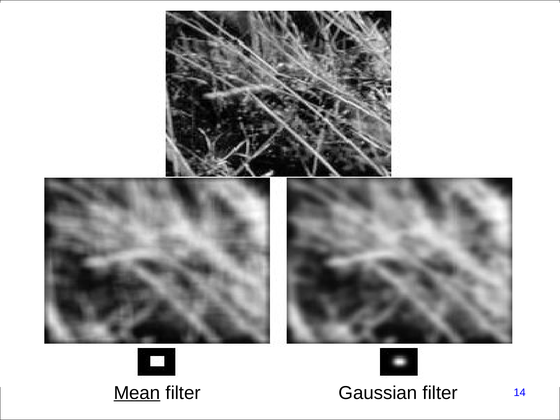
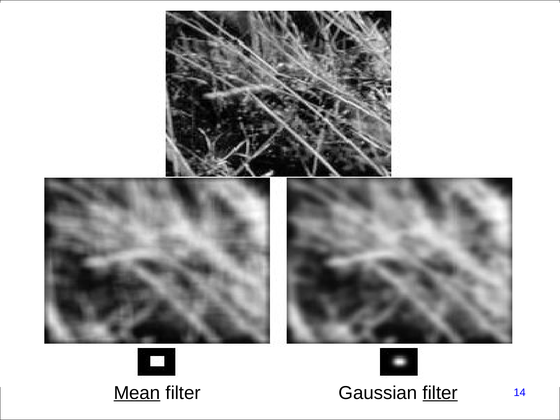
filter at (440, 393) underline: none -> present
